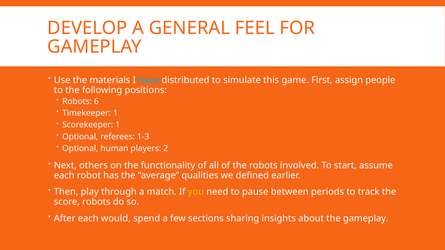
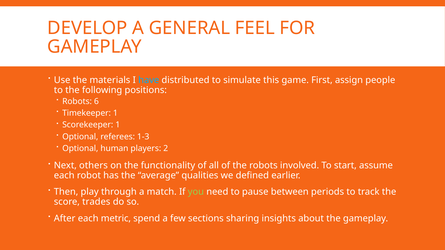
you colour: yellow -> light green
score robots: robots -> trades
would: would -> metric
